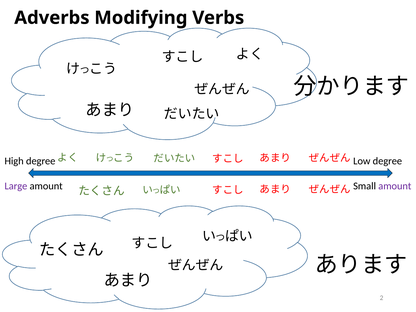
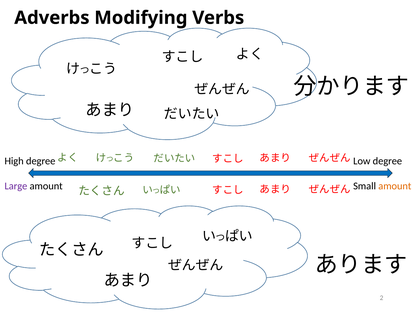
amount at (395, 186) colour: purple -> orange
